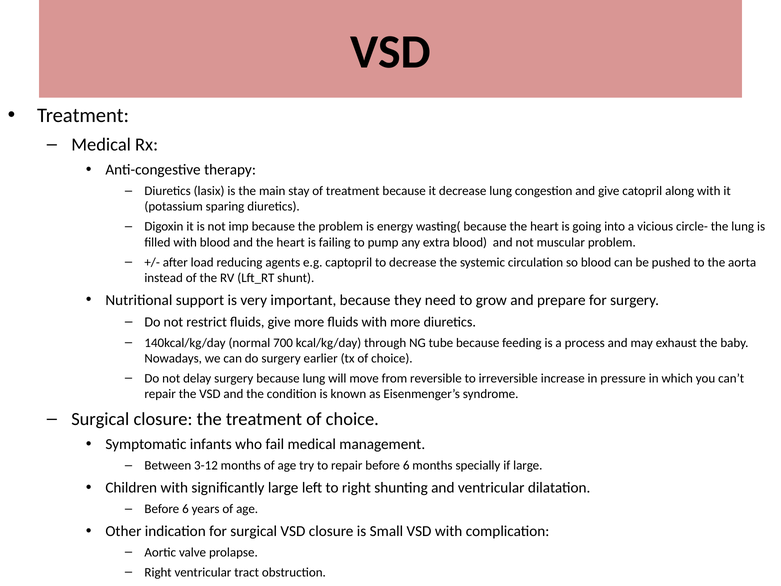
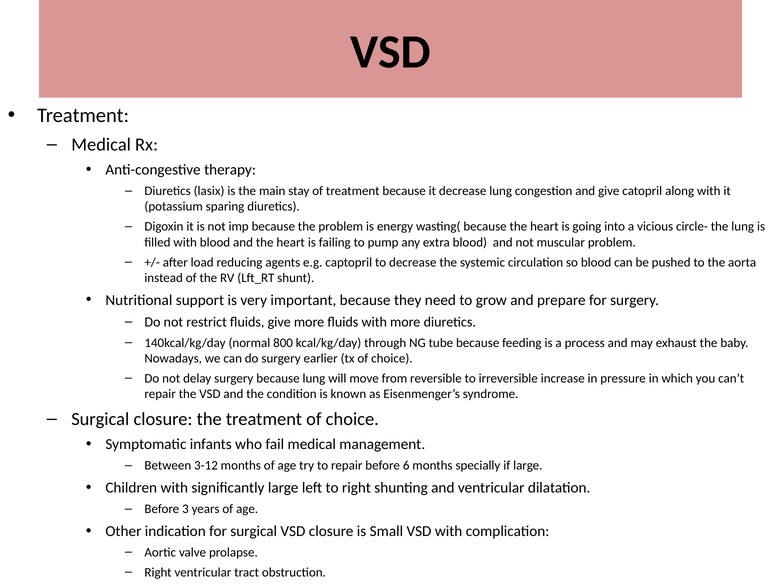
700: 700 -> 800
6 at (185, 509): 6 -> 3
